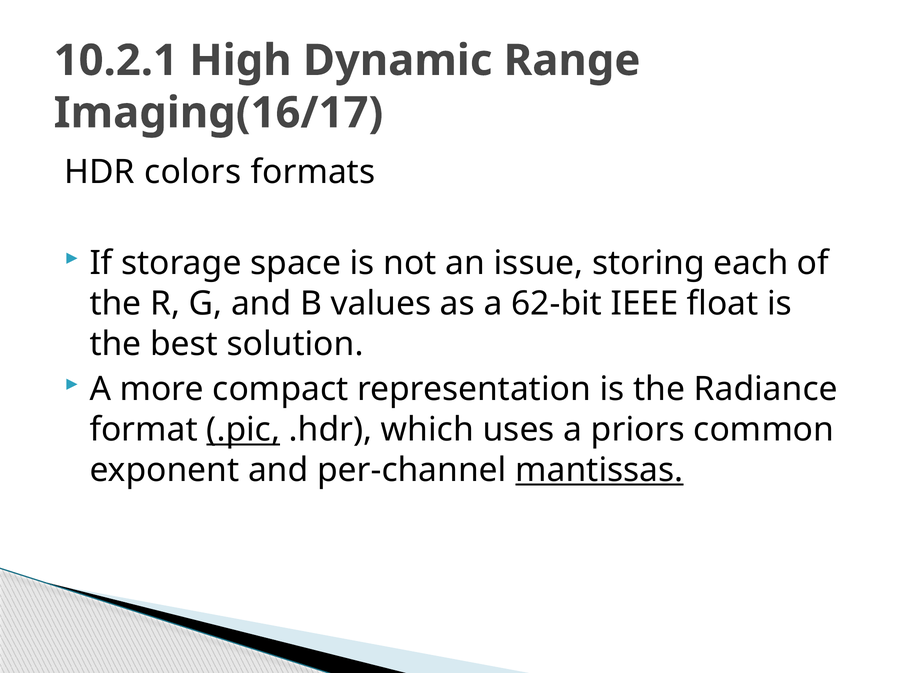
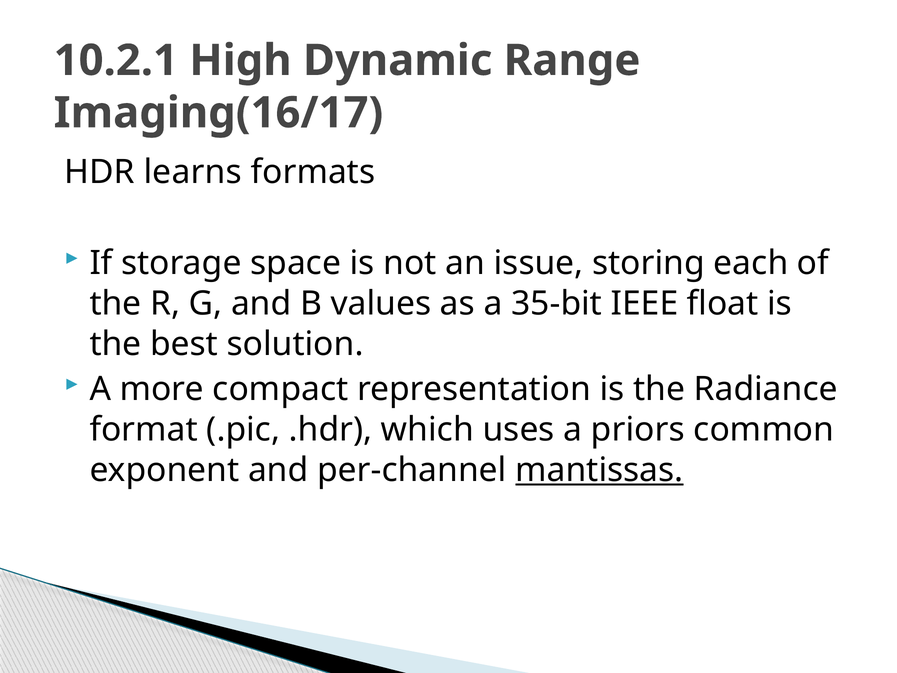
colors: colors -> learns
62-bit: 62-bit -> 35-bit
.pic underline: present -> none
